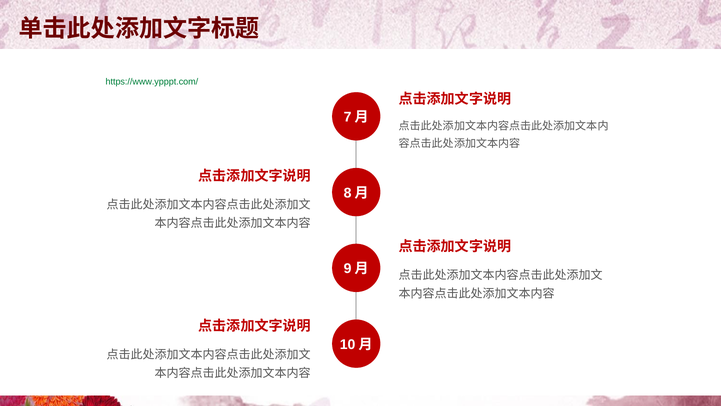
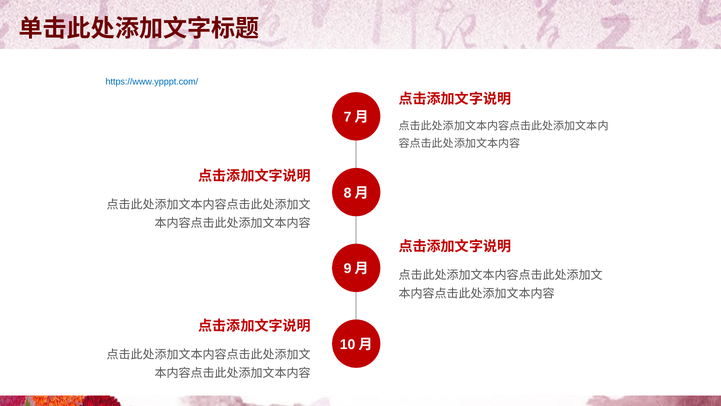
https://www.ypppt.com/ colour: green -> blue
